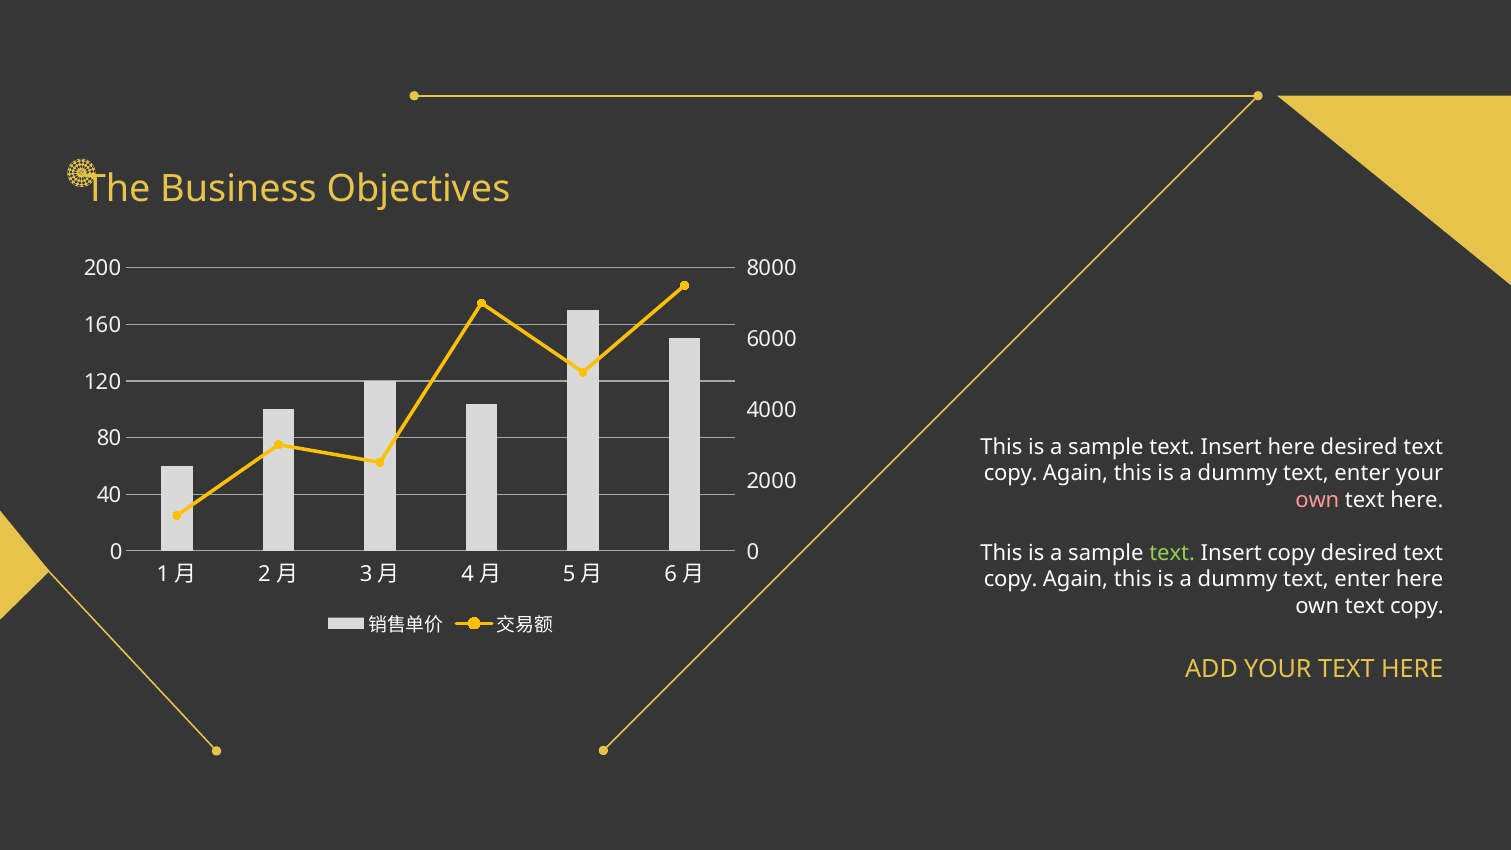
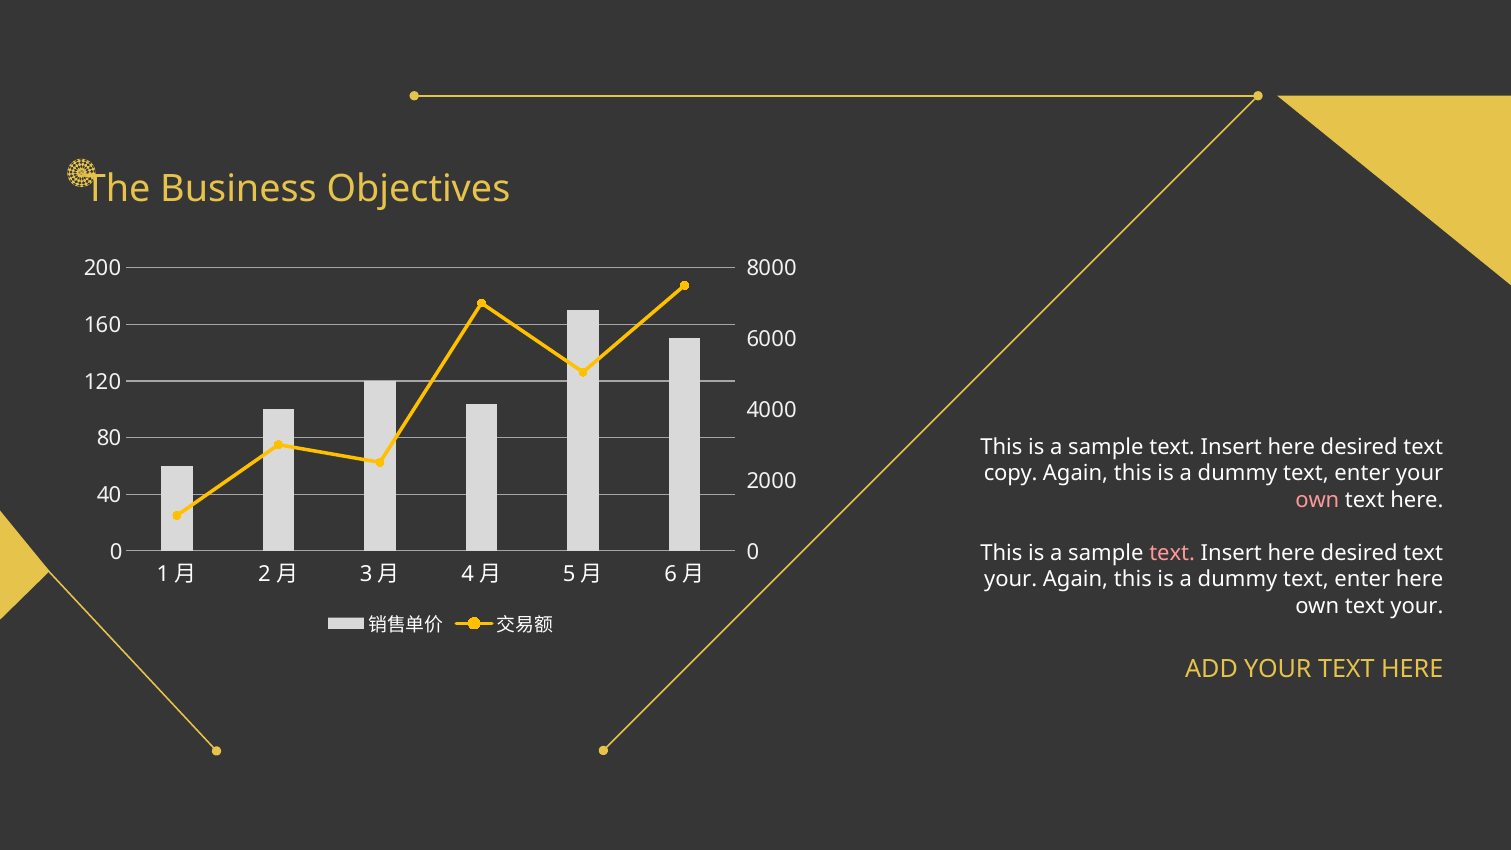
text at (1172, 553) colour: light green -> pink
copy at (1291, 553): copy -> here
copy at (1011, 579): copy -> your
own text copy: copy -> your
